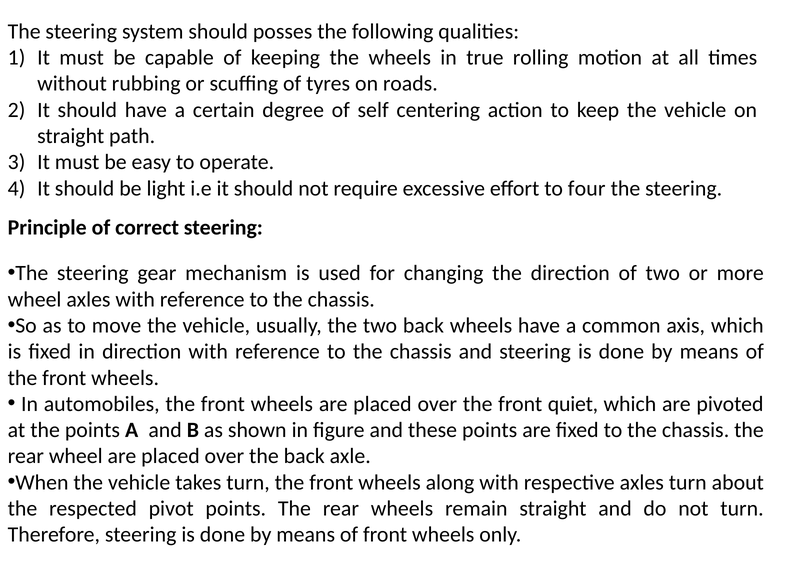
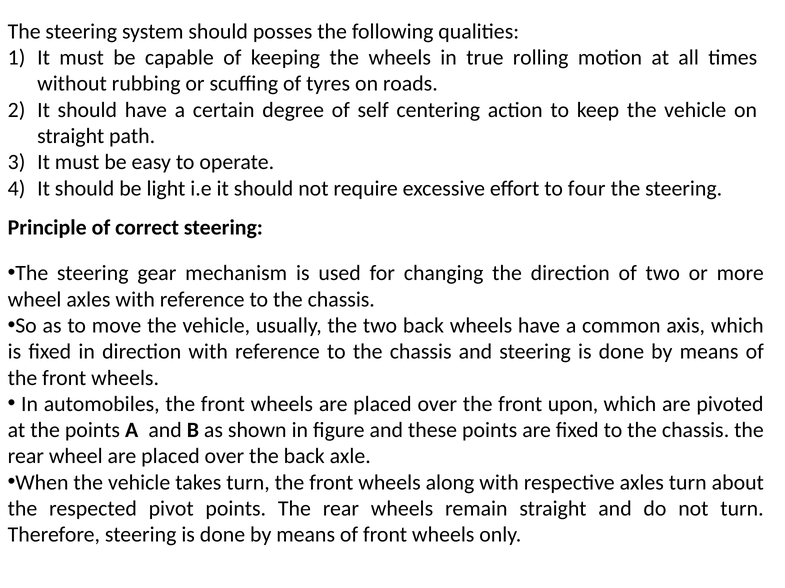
quiet: quiet -> upon
